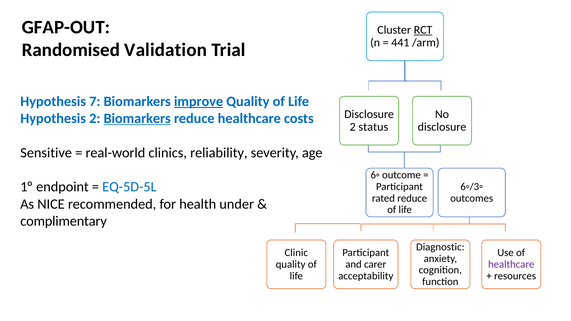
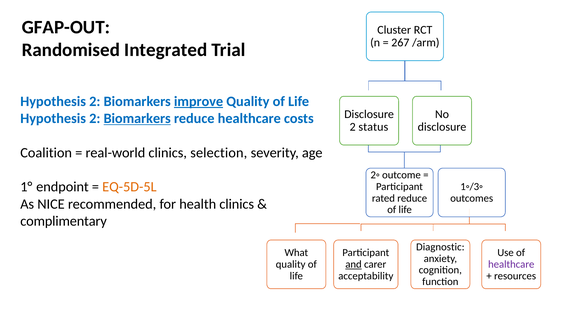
RCT underline: present -> none
441: 441 -> 267
Validation: Validation -> Integrated
7 at (95, 101): 7 -> 2
Sensitive: Sensitive -> Coalition
reliability: reliability -> selection
6◦: 6◦ -> 2◦
EQ-5D-5L colour: blue -> orange
6◦/3◦: 6◦/3◦ -> 1◦/3◦
health under: under -> clinics
Clinic: Clinic -> What
and underline: none -> present
